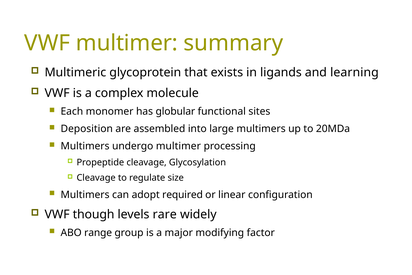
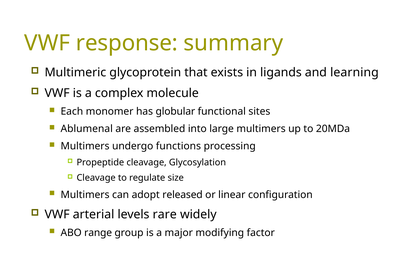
VWF multimer: multimer -> response
Deposition: Deposition -> Ablumenal
undergo multimer: multimer -> functions
required: required -> released
though: though -> arterial
